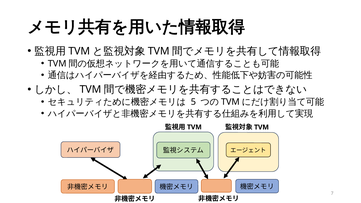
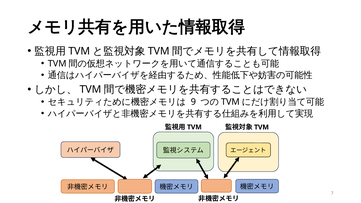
5: 5 -> 9
